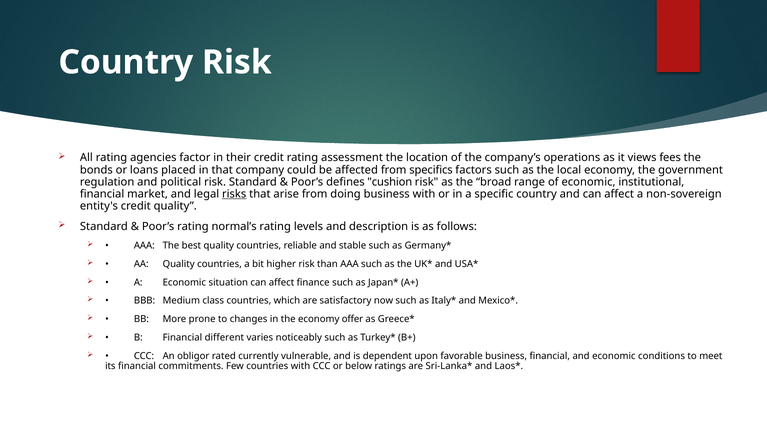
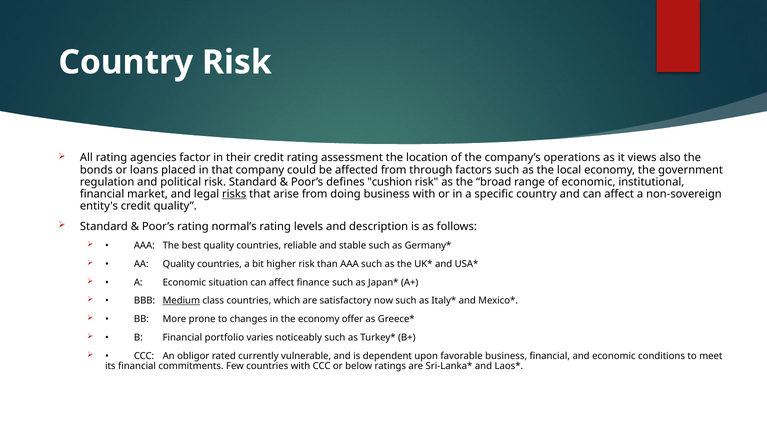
fees: fees -> also
specifics: specifics -> through
Medium underline: none -> present
different: different -> portfolio
